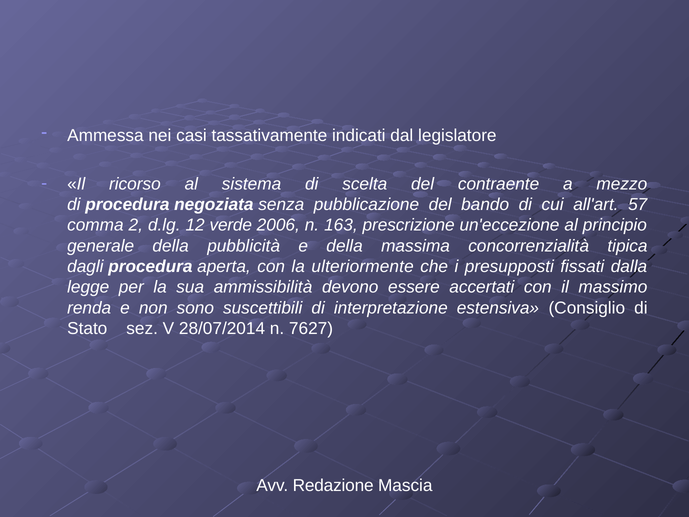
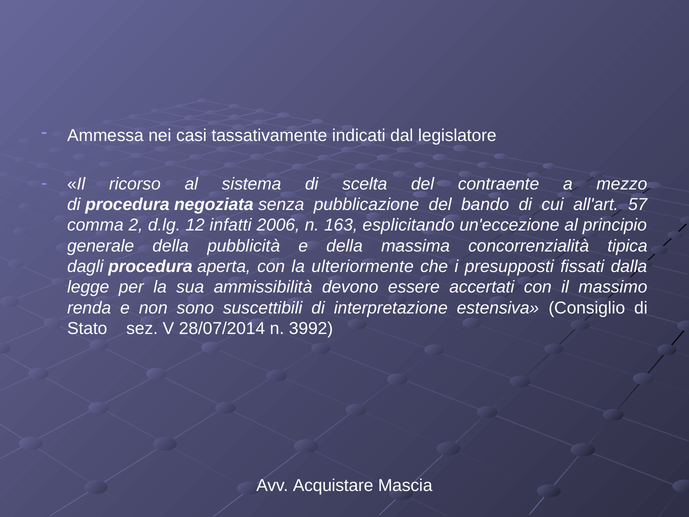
verde: verde -> infatti
prescrizione: prescrizione -> esplicitando
7627: 7627 -> 3992
Redazione: Redazione -> Acquistare
